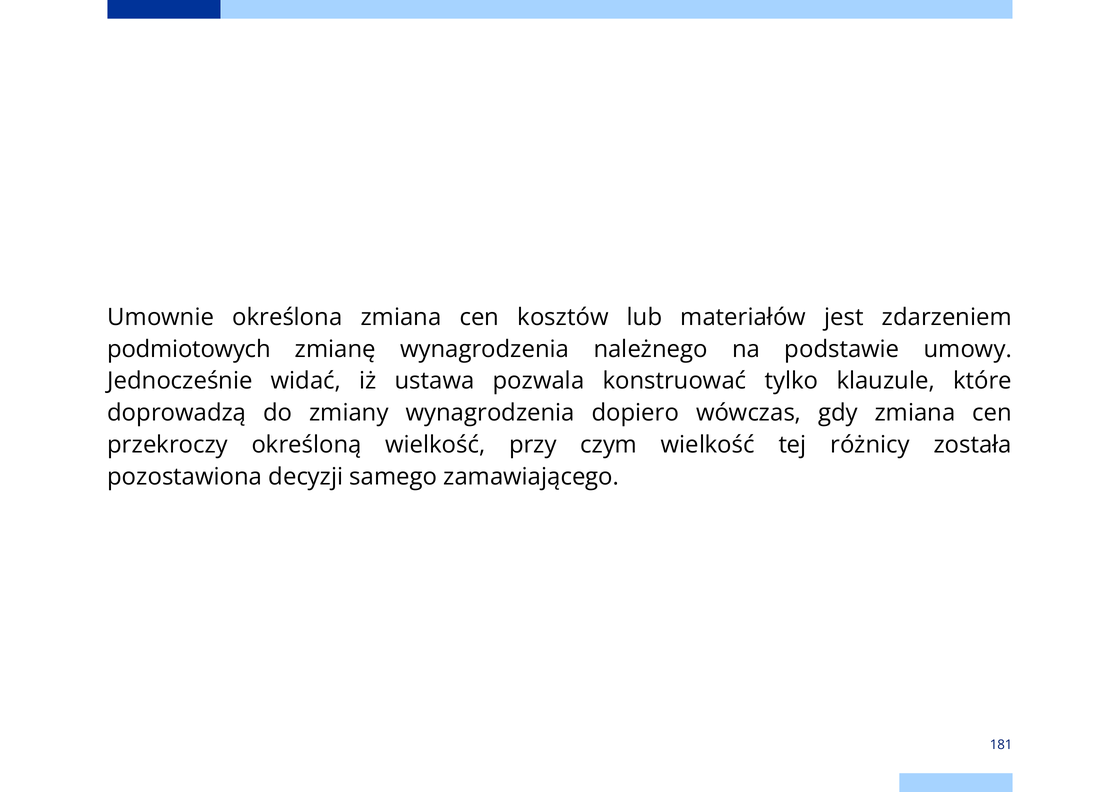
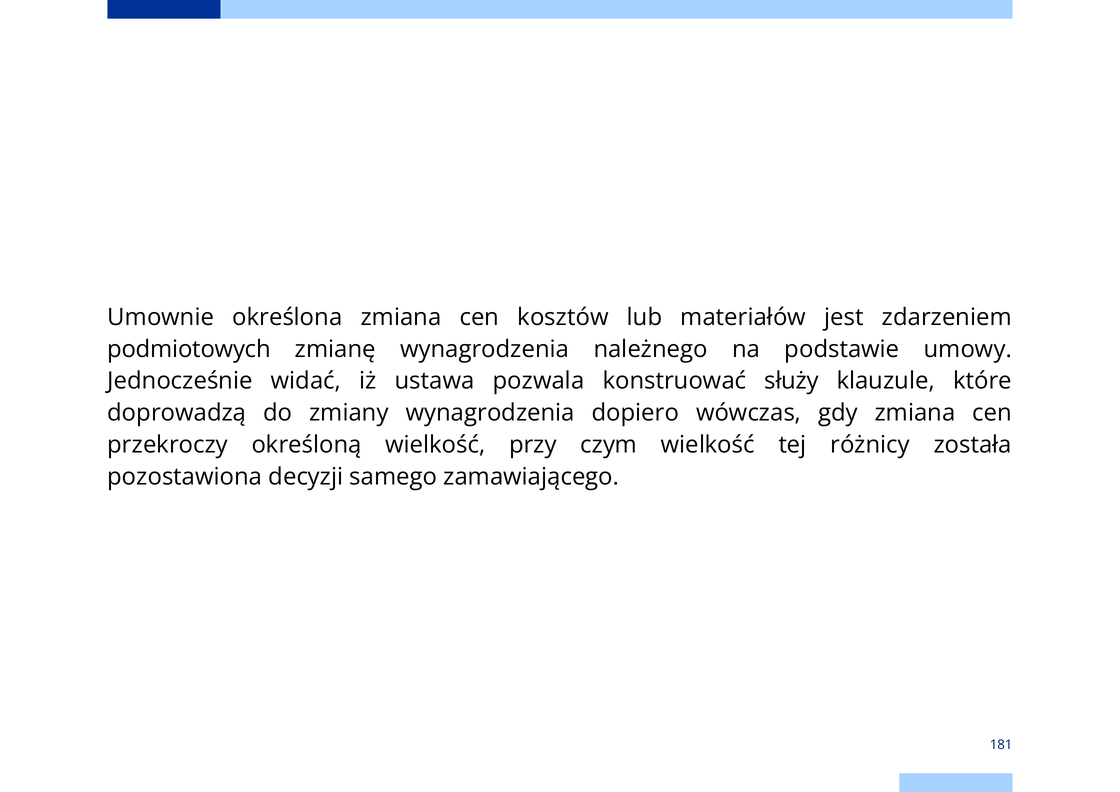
tylko: tylko -> służy
